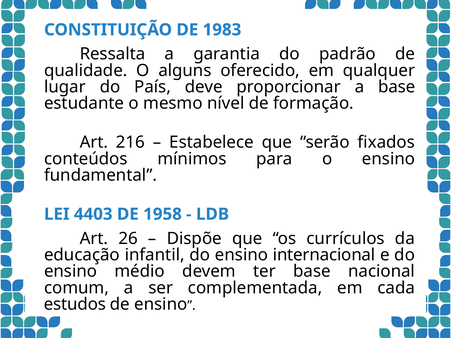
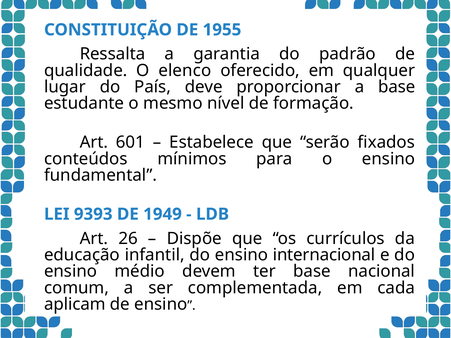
1983: 1983 -> 1955
alguns: alguns -> elenco
216: 216 -> 601
4403: 4403 -> 9393
1958: 1958 -> 1949
estudos: estudos -> aplicam
